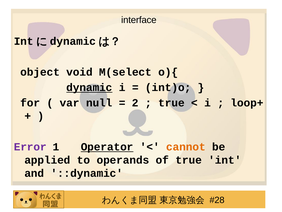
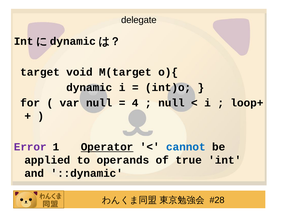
interface: interface -> delegate
object: object -> target
M(select: M(select -> M(target
dynamic underline: present -> none
2: 2 -> 4
true at (171, 103): true -> null
cannot colour: orange -> blue
